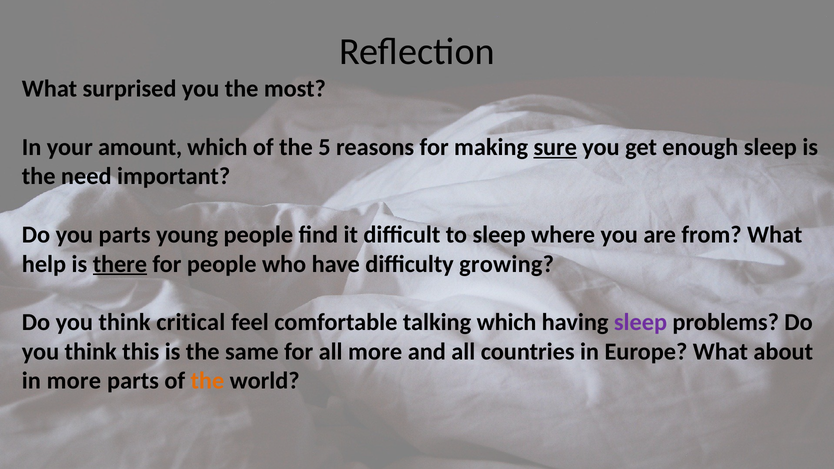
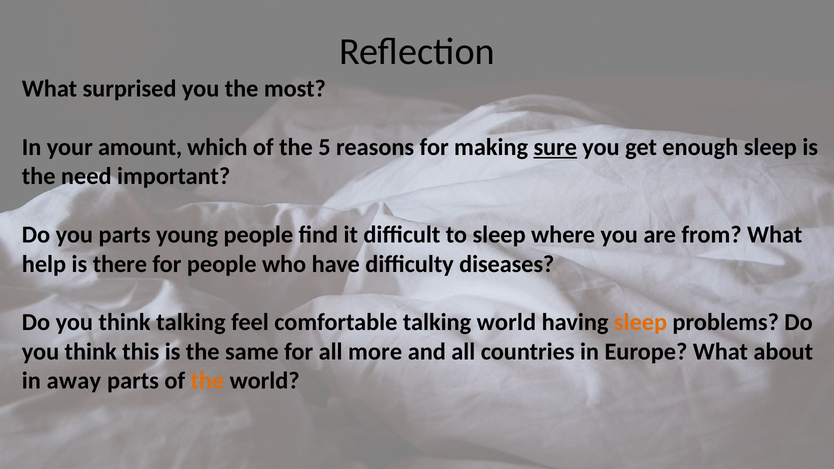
there underline: present -> none
growing: growing -> diseases
think critical: critical -> talking
talking which: which -> world
sleep at (640, 322) colour: purple -> orange
in more: more -> away
